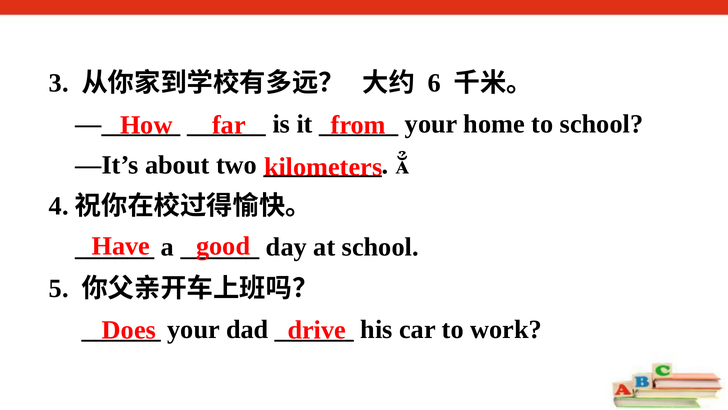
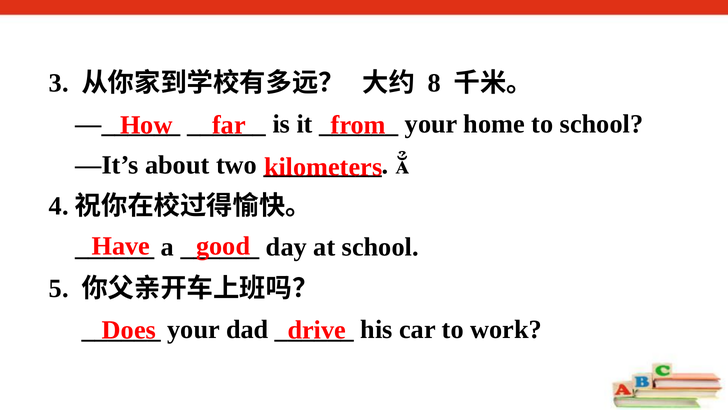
6: 6 -> 8
